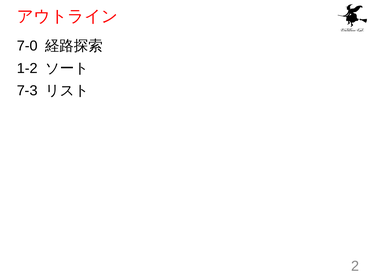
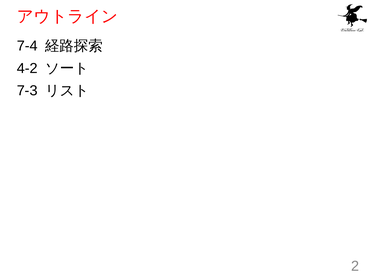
7-0: 7-0 -> 7-4
1-2: 1-2 -> 4-2
